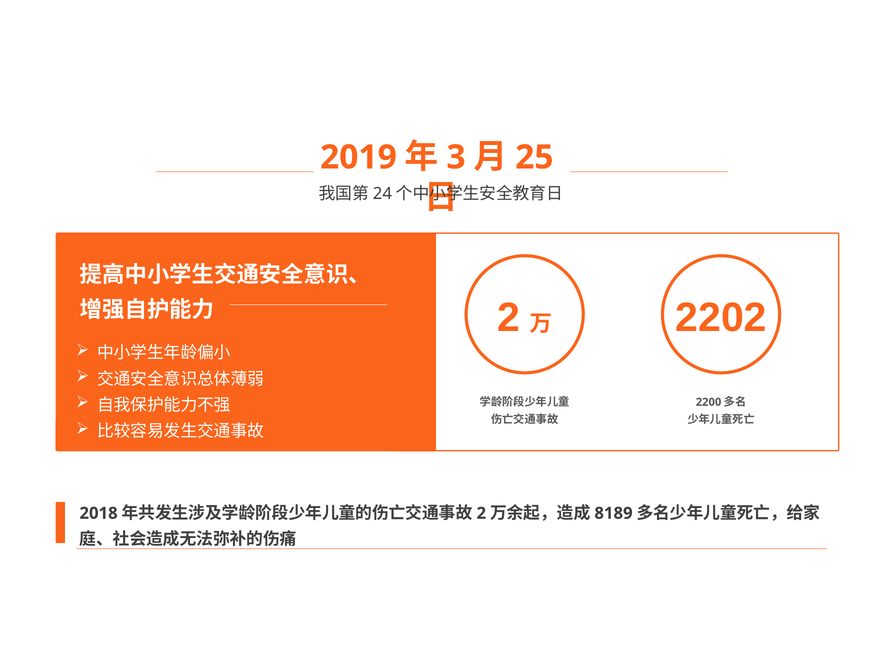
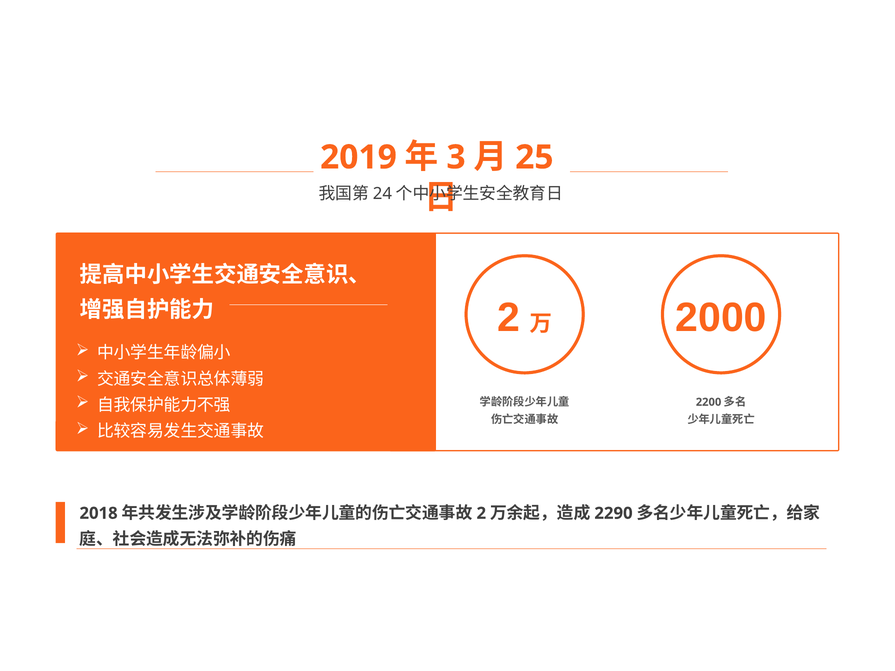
2202: 2202 -> 2000
8189: 8189 -> 2290
